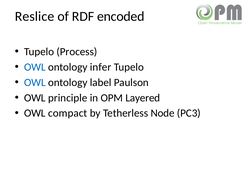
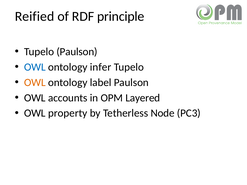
Reslice: Reslice -> Reified
encoded: encoded -> principle
Tupelo Process: Process -> Paulson
OWL at (35, 83) colour: blue -> orange
principle: principle -> accounts
compact: compact -> property
